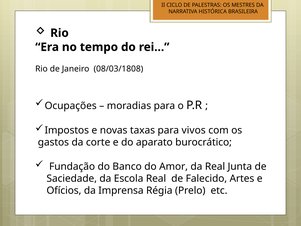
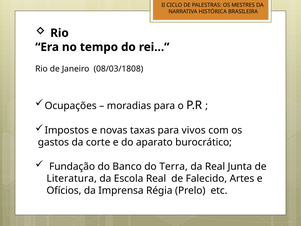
Amor: Amor -> Terra
Saciedade: Saciedade -> Literatura
